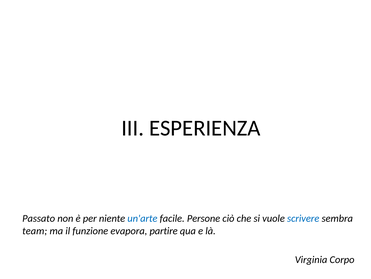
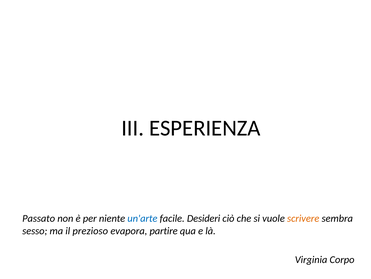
Persone: Persone -> Desideri
scrivere colour: blue -> orange
team: team -> sesso
funzione: funzione -> prezioso
